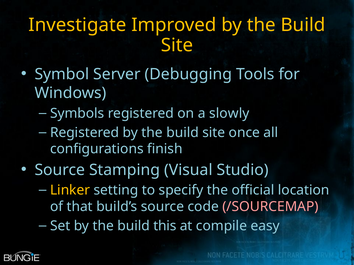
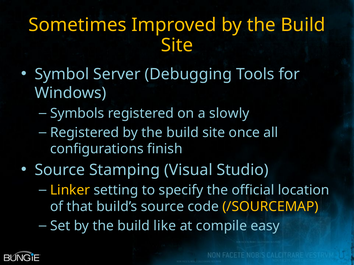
Investigate: Investigate -> Sometimes
/SOURCEMAP colour: pink -> yellow
this: this -> like
